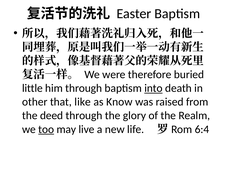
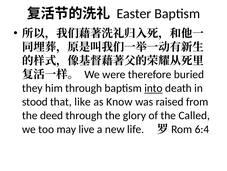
little: little -> they
other: other -> stood
Realm: Realm -> Called
too underline: present -> none
